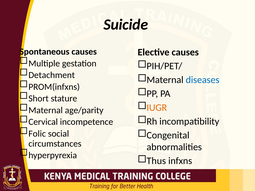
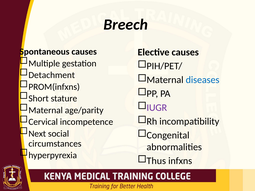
Suicide: Suicide -> Breech
IUGR colour: orange -> purple
Folic: Folic -> Next
